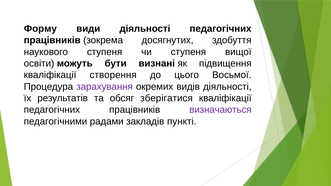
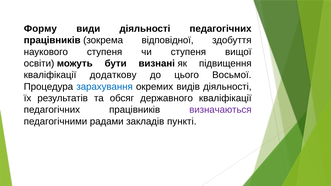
досягнутих: досягнутих -> відповідної
створення: створення -> додаткову
зарахування colour: purple -> blue
зберігатися: зберігатися -> державного
